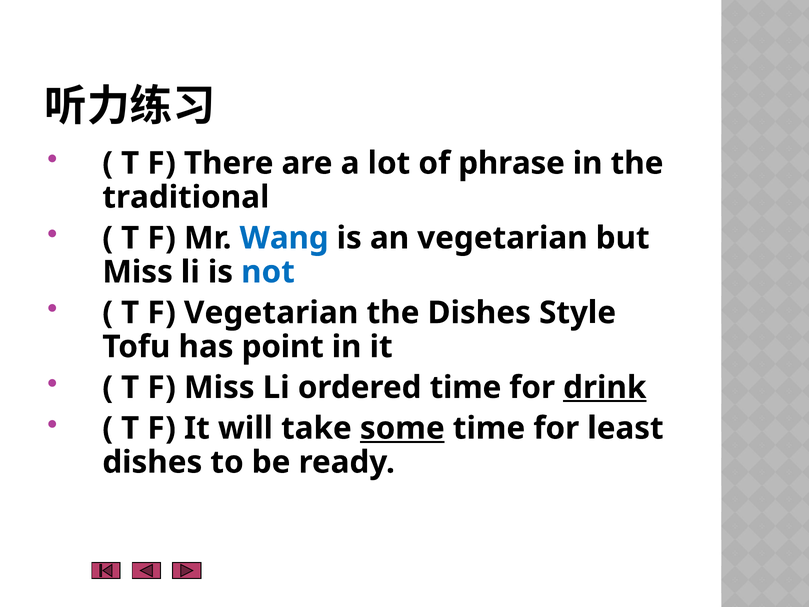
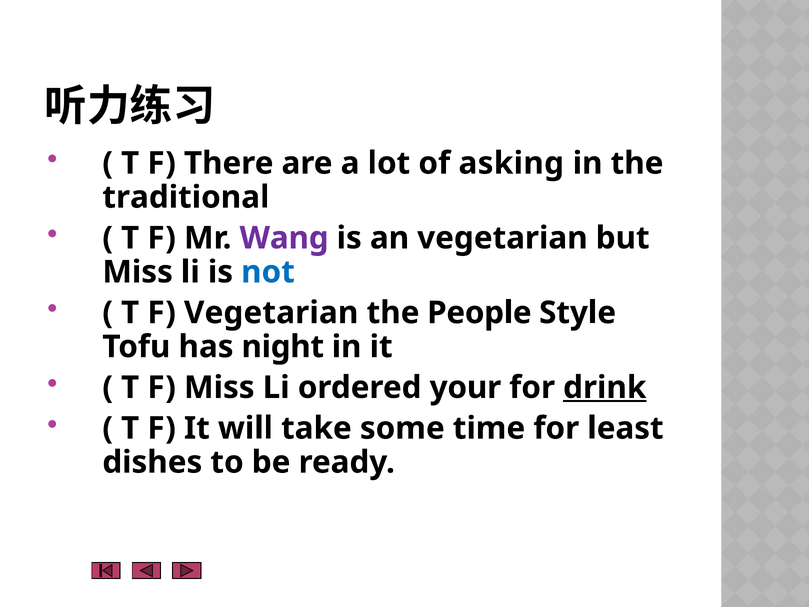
phrase: phrase -> asking
Wang colour: blue -> purple
the Dishes: Dishes -> People
point: point -> night
ordered time: time -> your
some underline: present -> none
